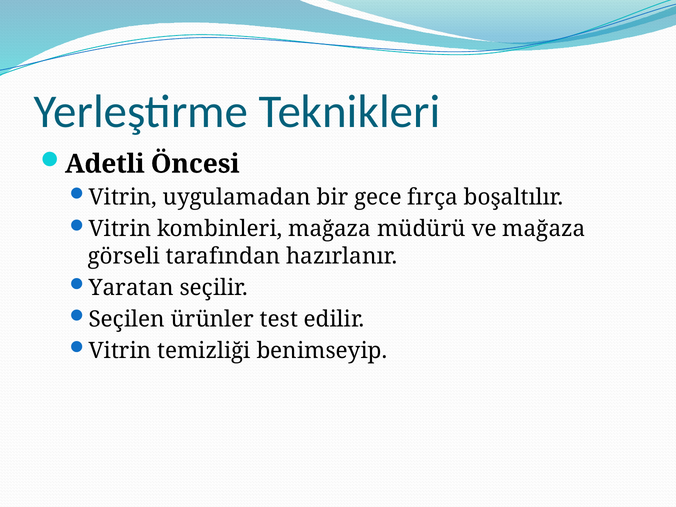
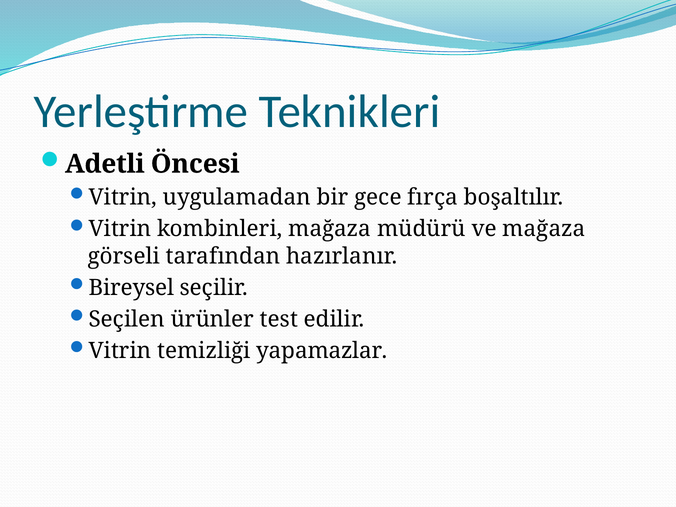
Yaratan: Yaratan -> Bireysel
benimseyip: benimseyip -> yapamazlar
